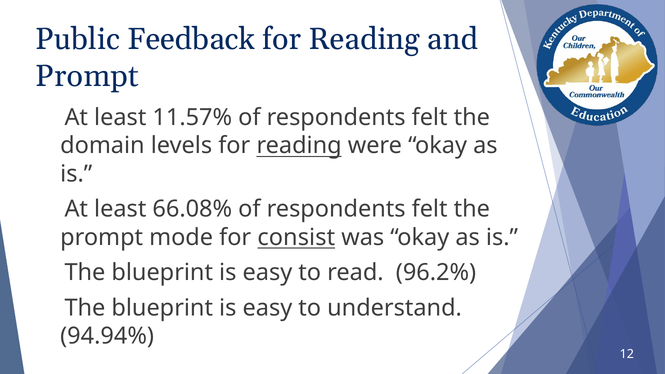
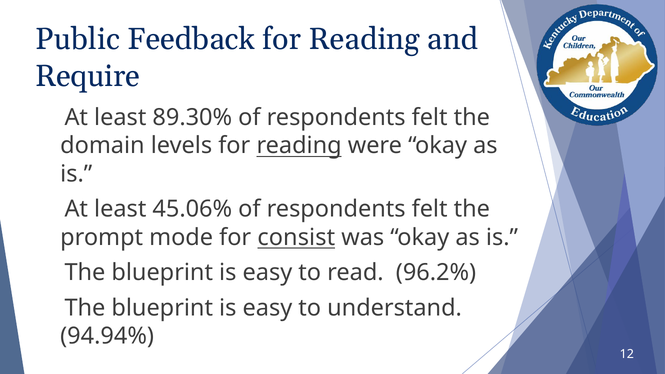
Prompt at (87, 76): Prompt -> Require
11.57%: 11.57% -> 89.30%
66.08%: 66.08% -> 45.06%
